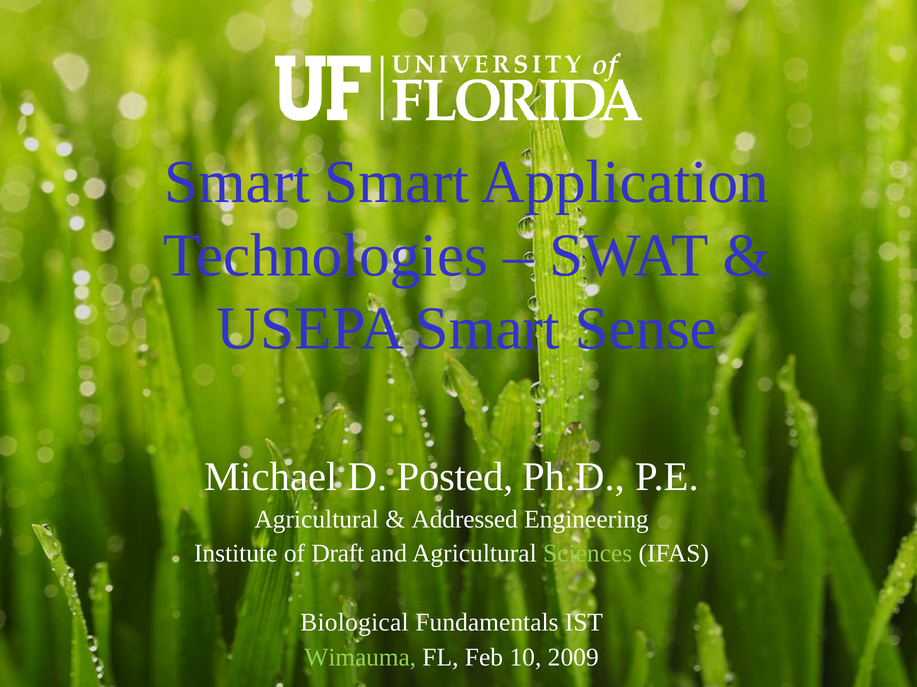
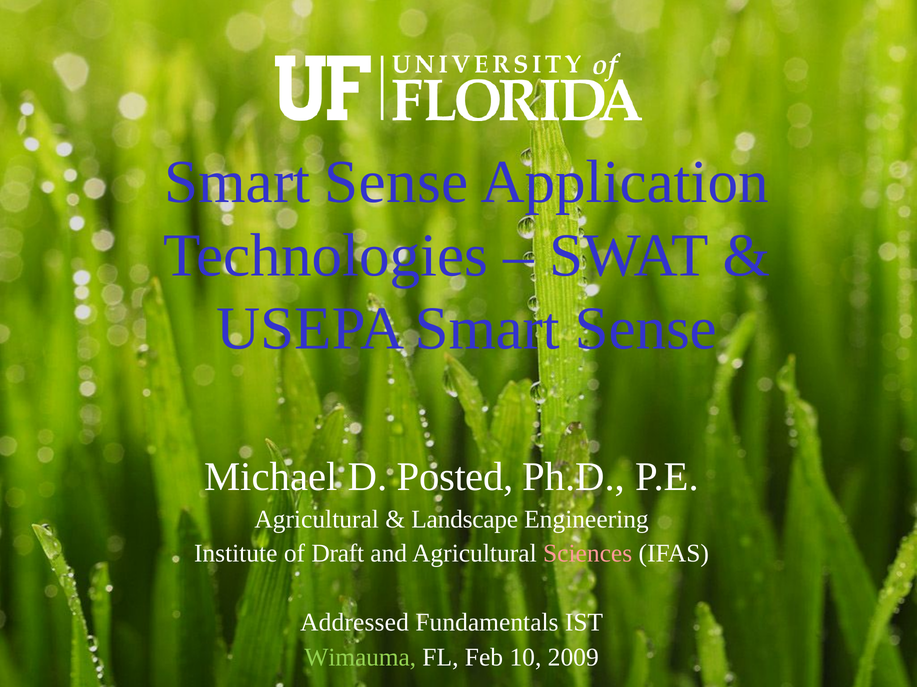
Smart at (397, 182): Smart -> Sense
Addressed: Addressed -> Landscape
Sciences colour: light green -> pink
Biological: Biological -> Addressed
